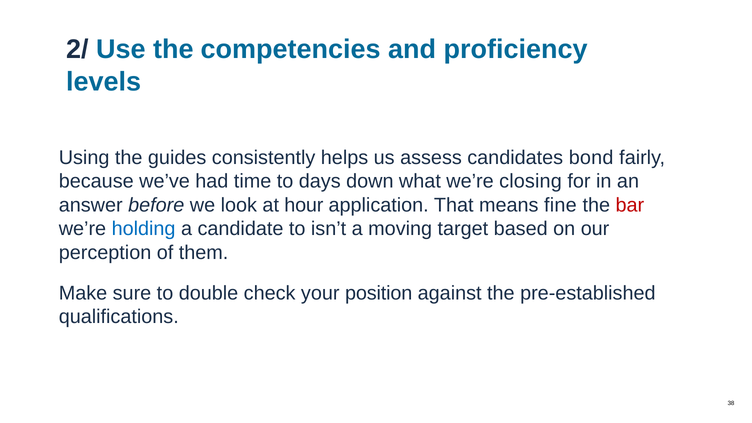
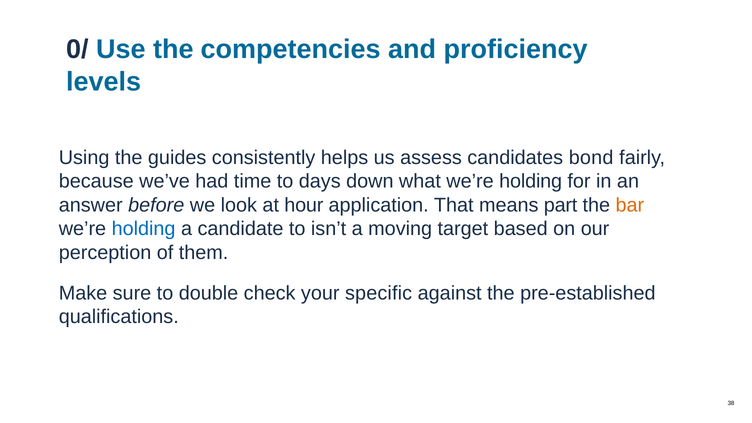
2/: 2/ -> 0/
what we’re closing: closing -> holding
fine: fine -> part
bar colour: red -> orange
position: position -> specific
